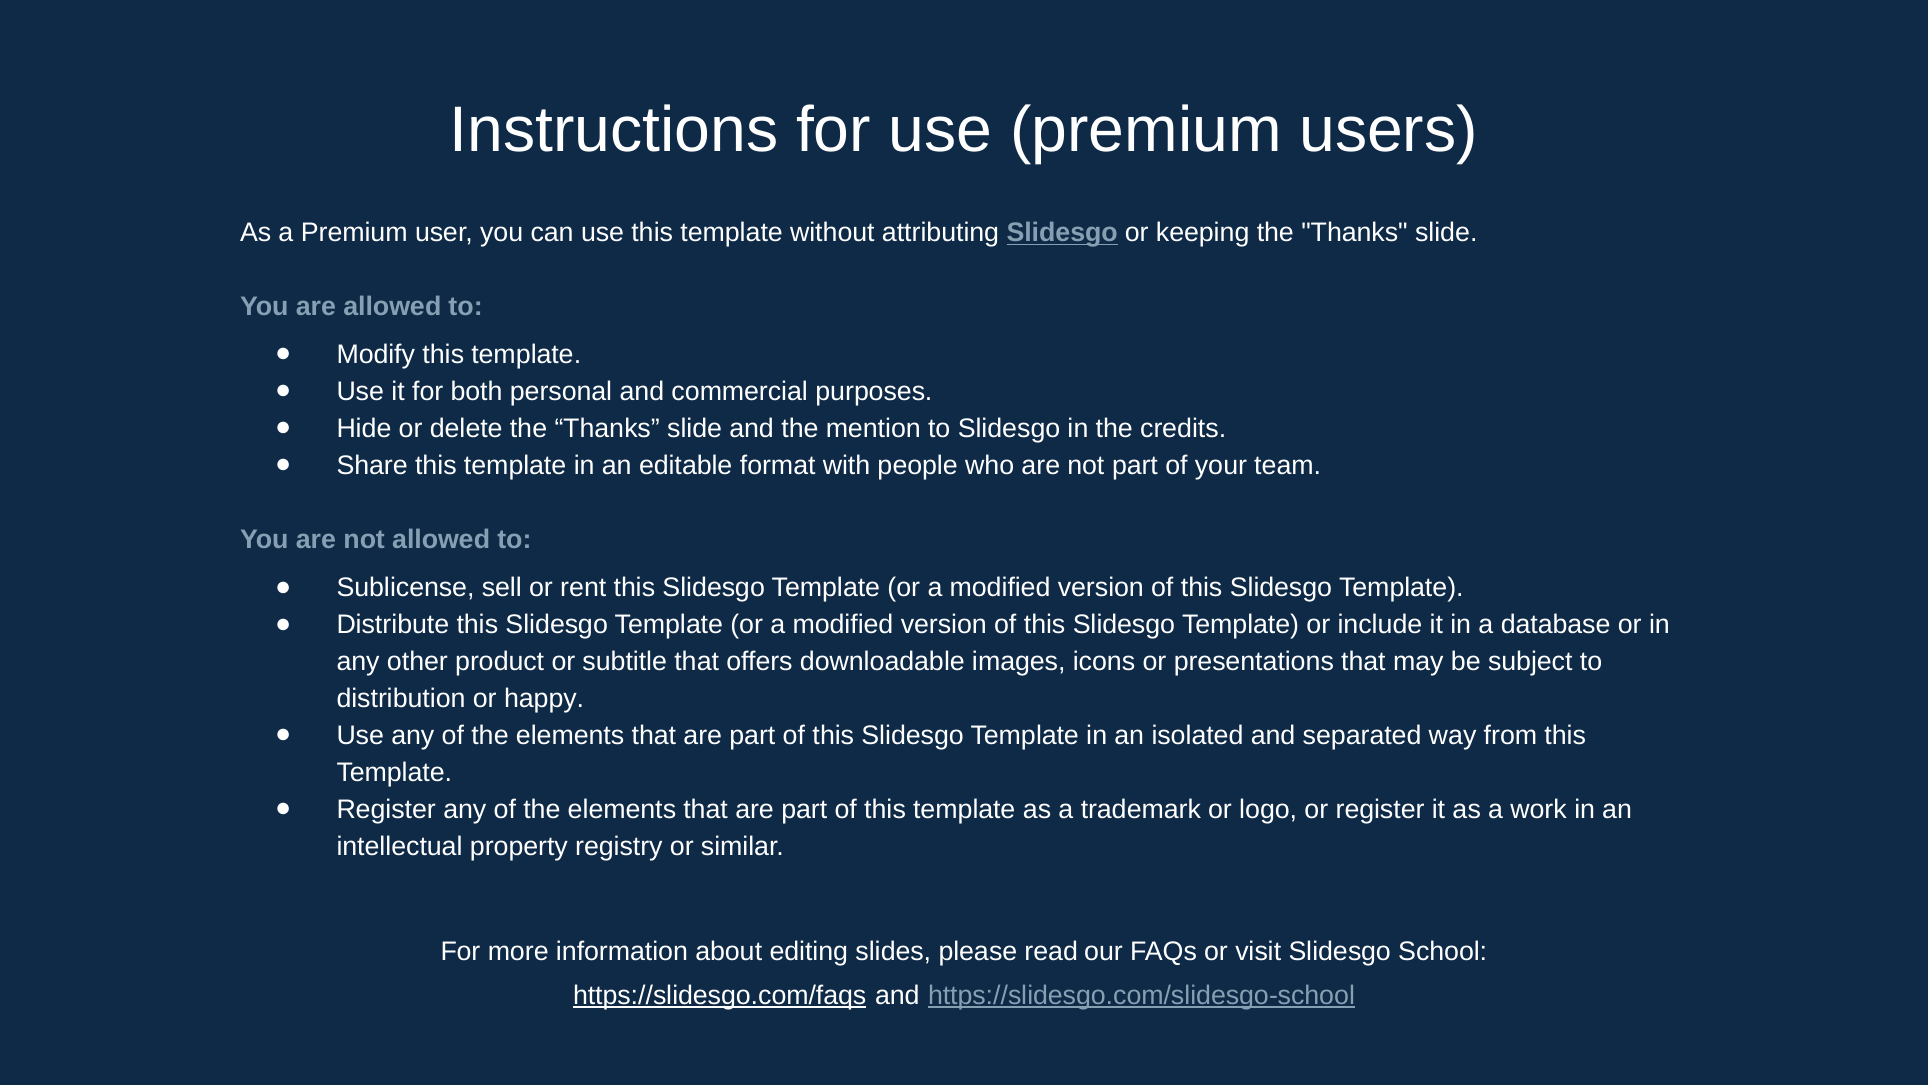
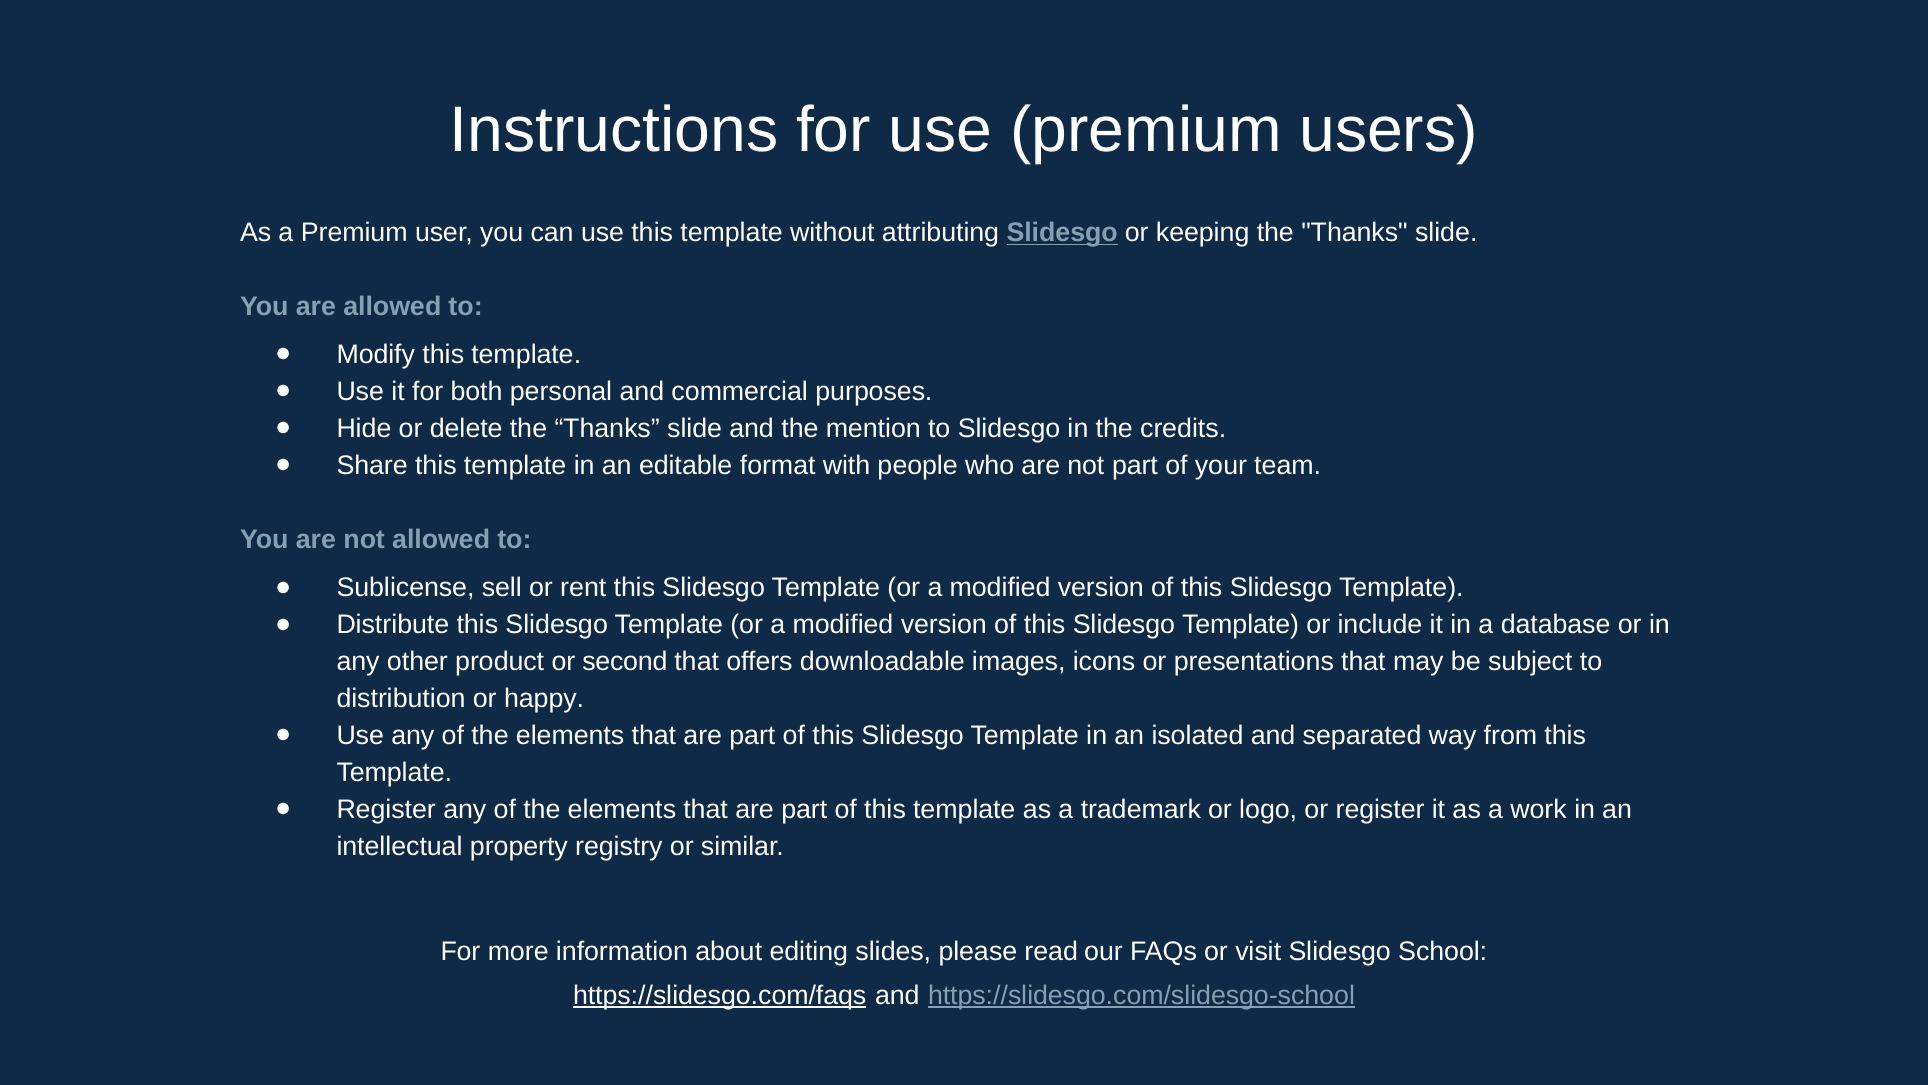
subtitle: subtitle -> second
